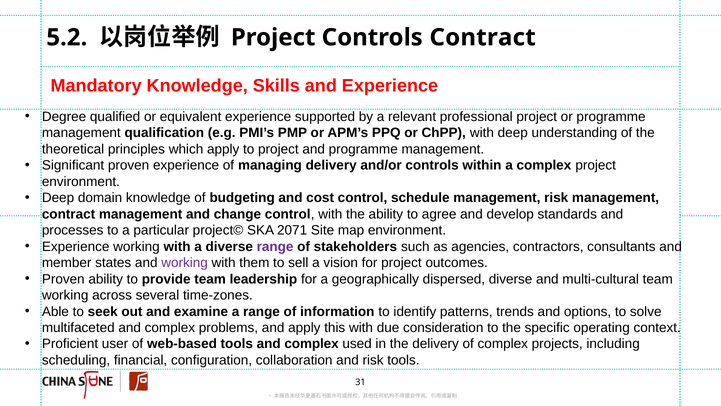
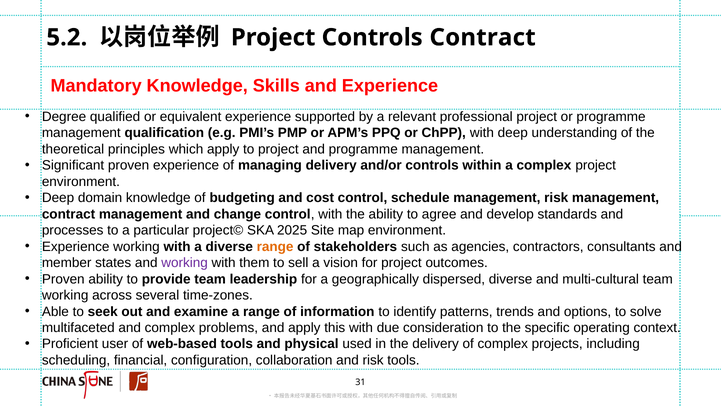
2071: 2071 -> 2025
range at (275, 246) colour: purple -> orange
tools and complex: complex -> physical
